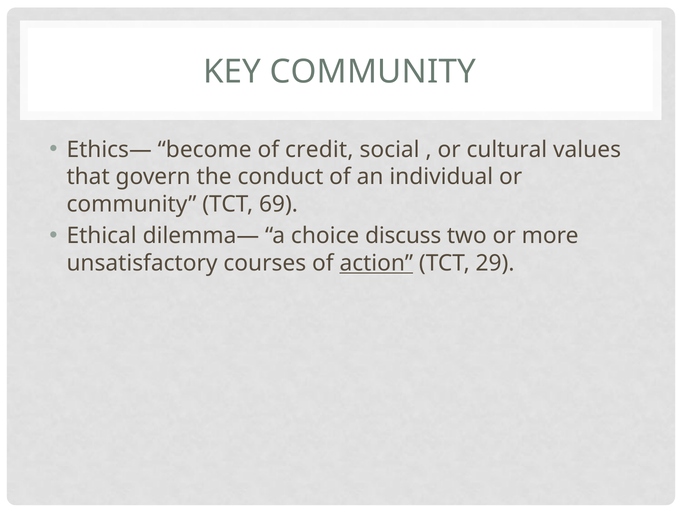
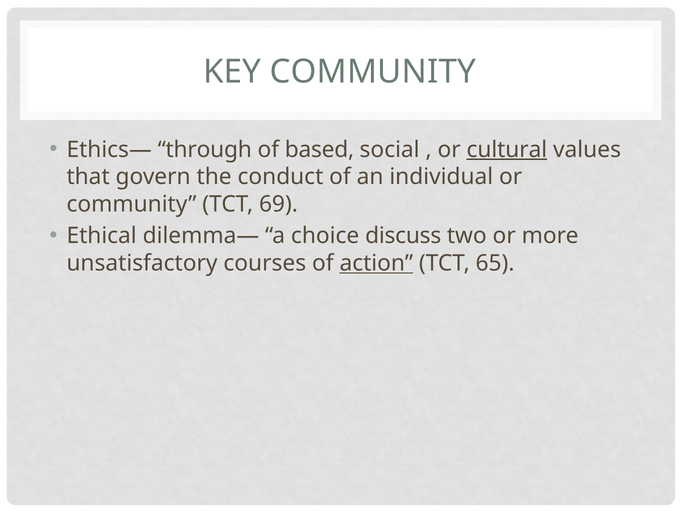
become: become -> through
credit: credit -> based
cultural underline: none -> present
29: 29 -> 65
